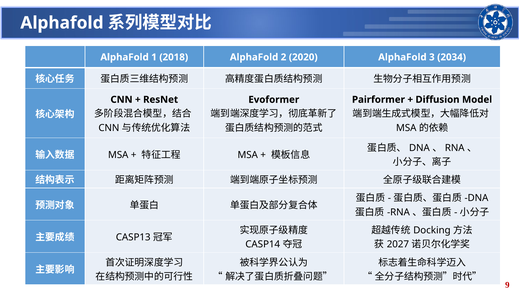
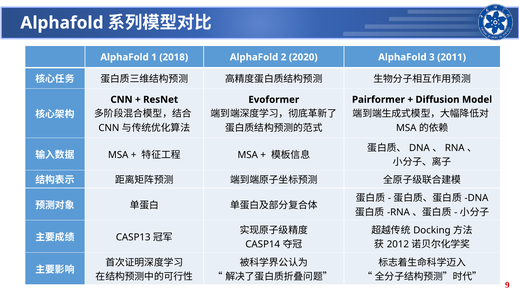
2034: 2034 -> 2011
2027: 2027 -> 2012
